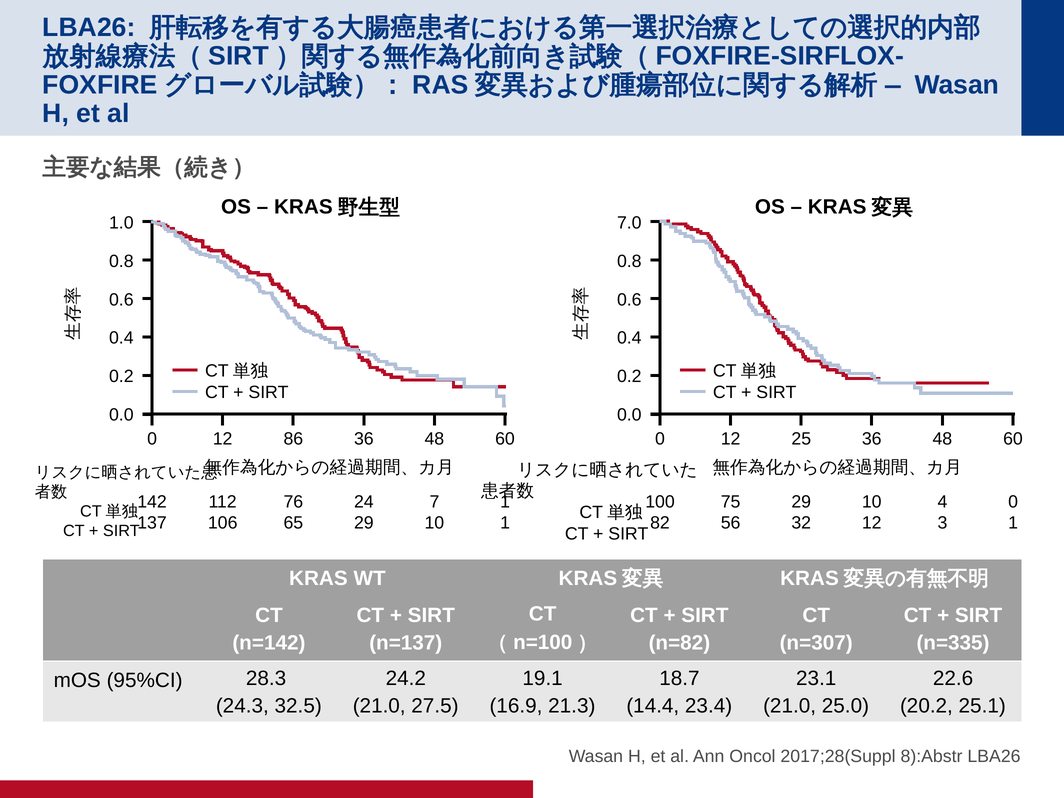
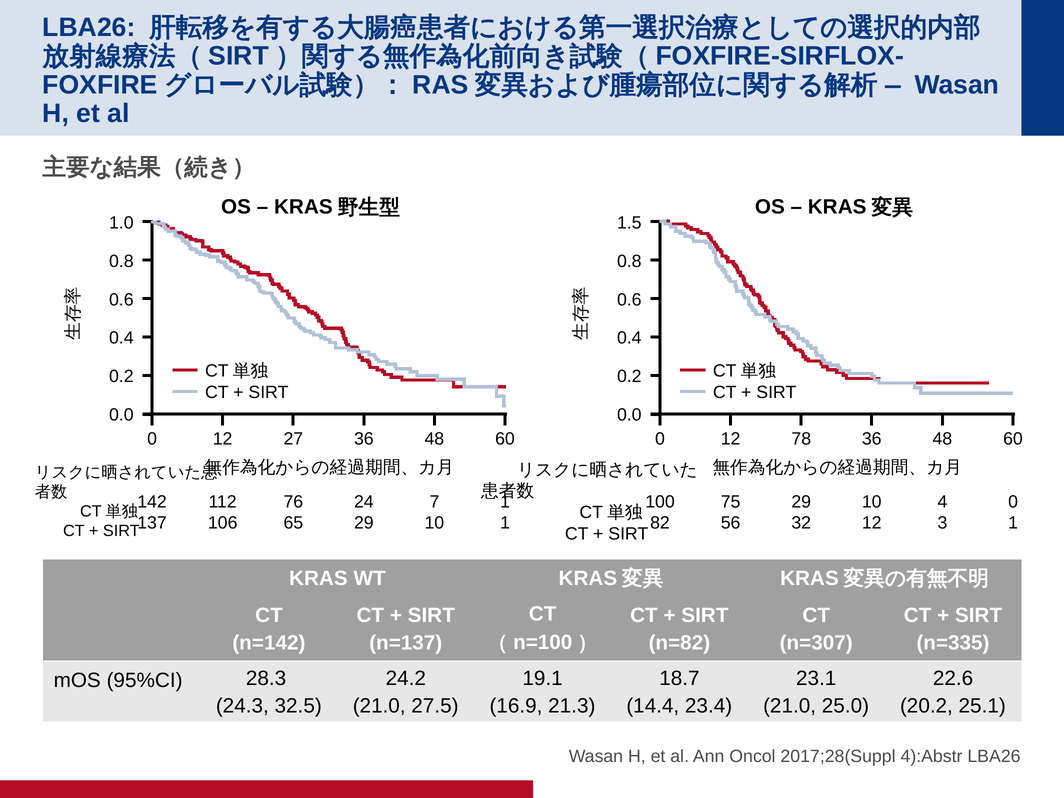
7.0: 7.0 -> 1.5
86: 86 -> 27
25: 25 -> 78
8):Abstr: 8):Abstr -> 4):Abstr
